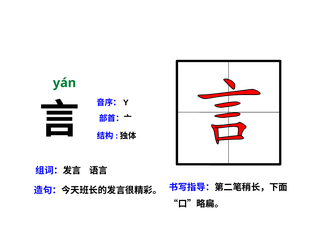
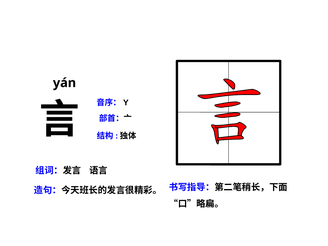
yán colour: green -> black
